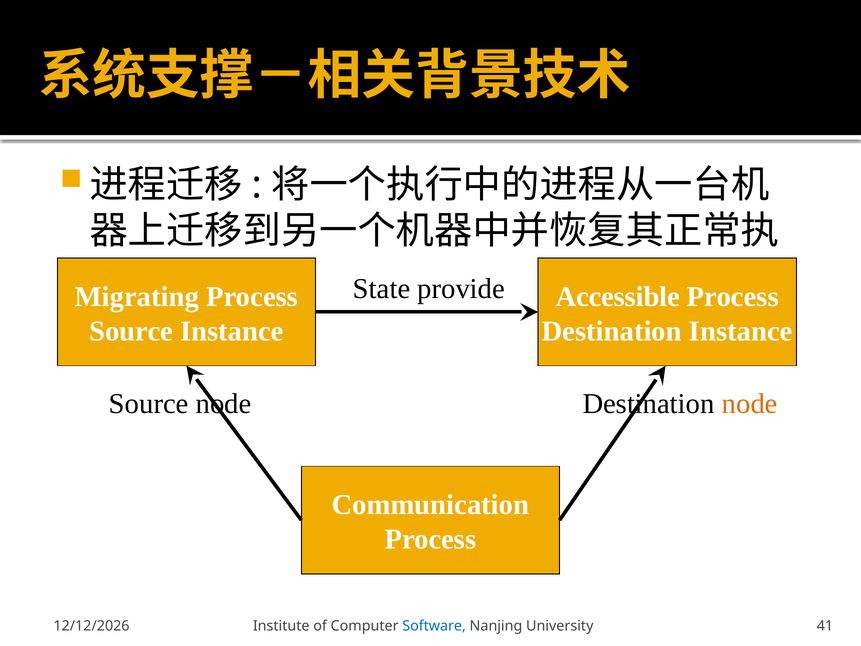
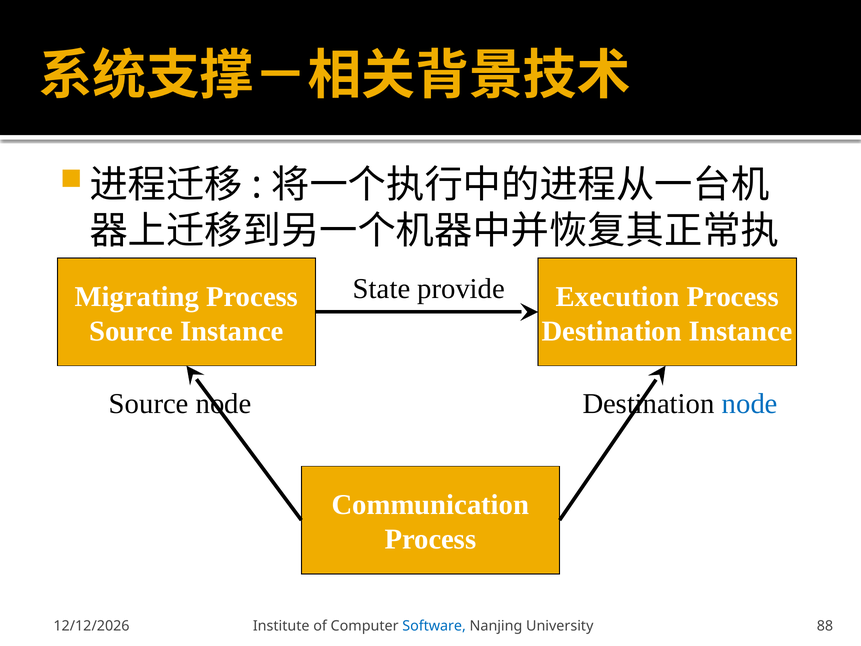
Accessible: Accessible -> Execution
node at (750, 403) colour: orange -> blue
41: 41 -> 88
